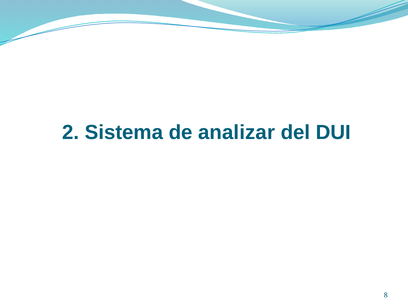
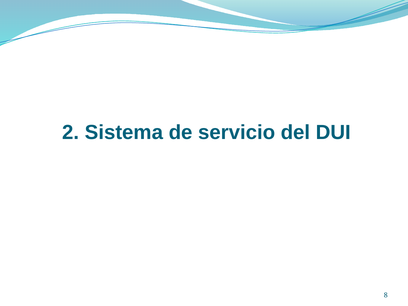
analizar: analizar -> servicio
